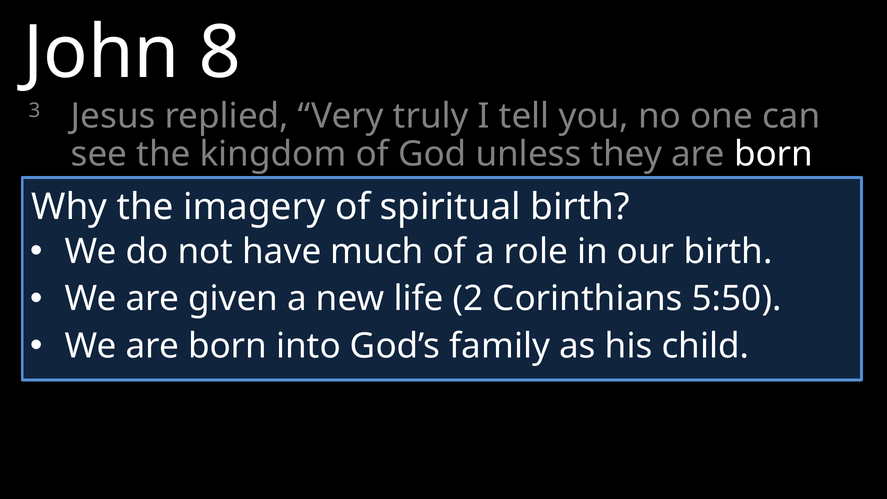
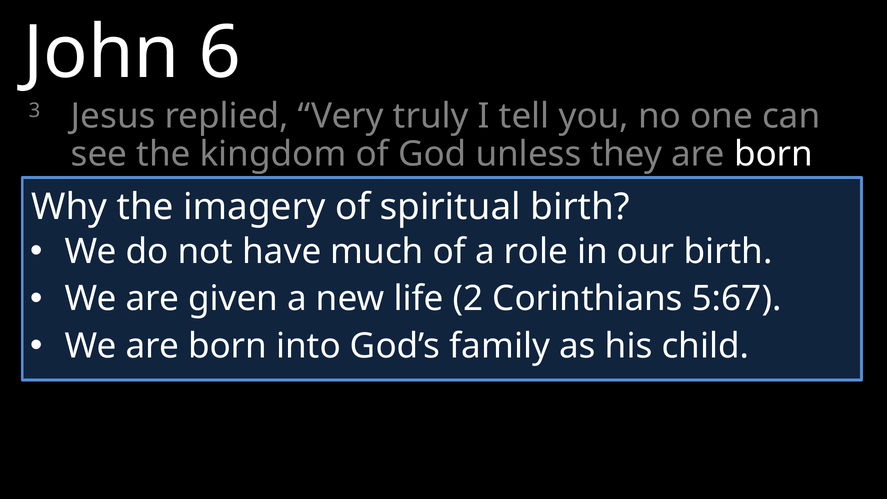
8: 8 -> 6
5:50: 5:50 -> 5:67
